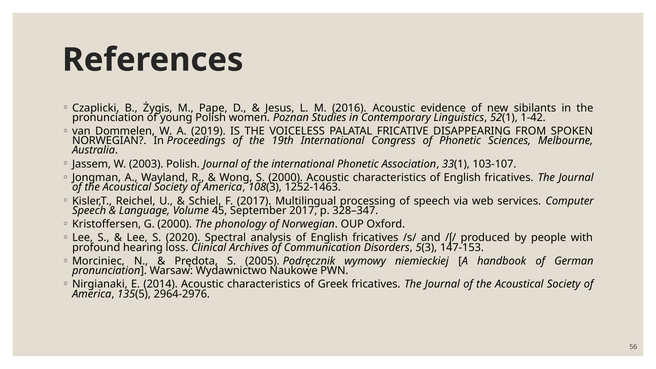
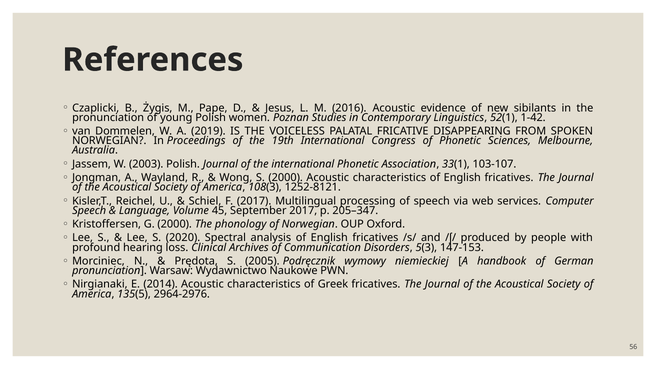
1252-1463: 1252-1463 -> 1252-8121
328–347: 328–347 -> 205–347
